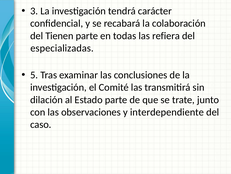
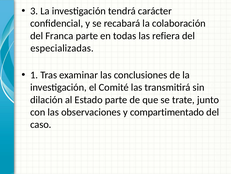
Tienen: Tienen -> Franca
5: 5 -> 1
interdependiente: interdependiente -> compartimentado
